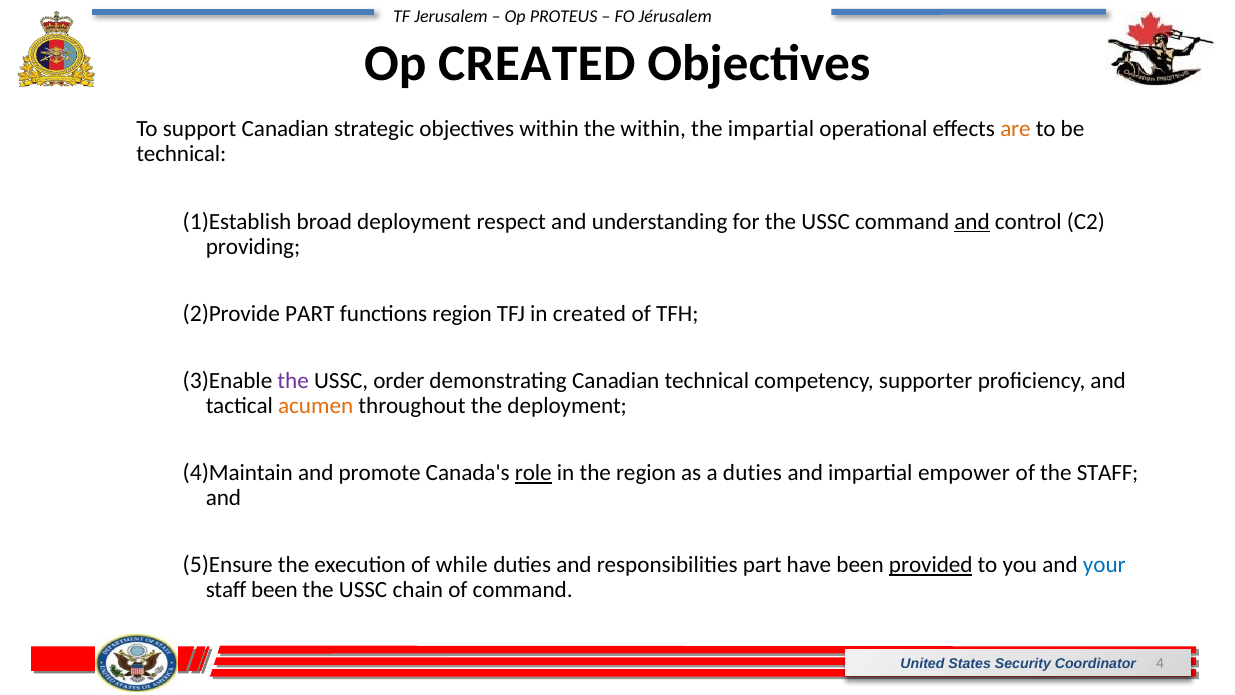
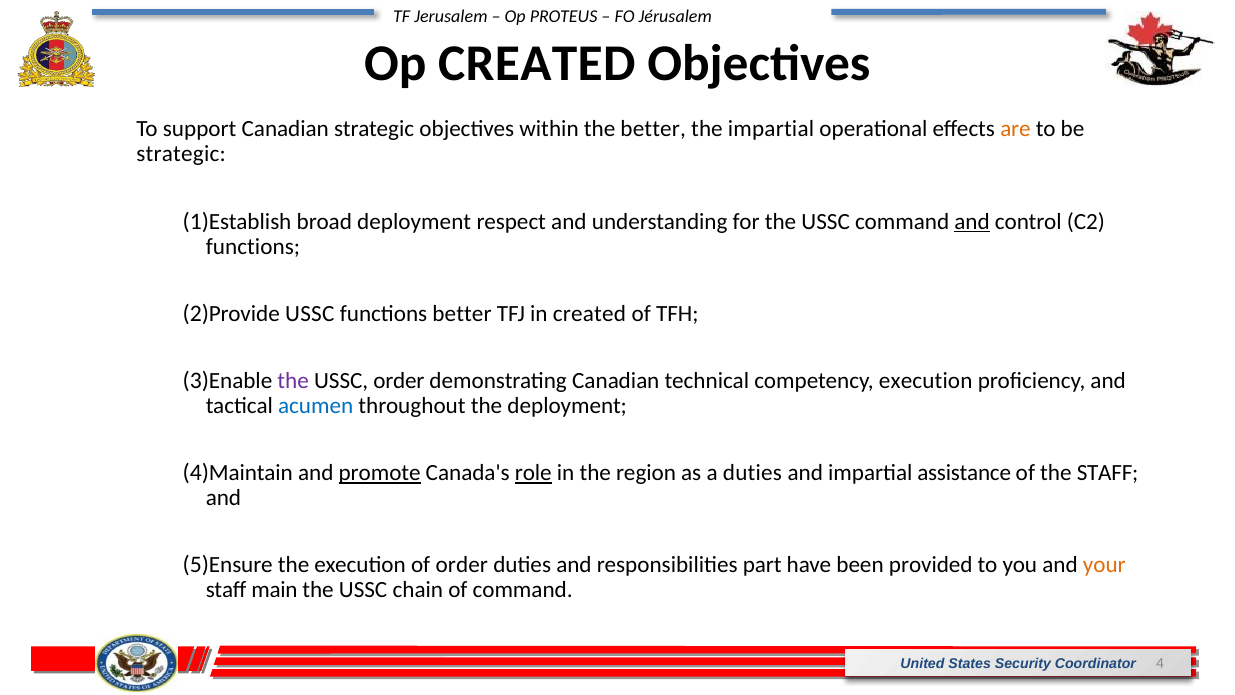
the within: within -> better
technical at (181, 154): technical -> strategic
providing at (253, 246): providing -> functions
PART at (310, 313): PART -> USSC
functions region: region -> better
competency supporter: supporter -> execution
acumen colour: orange -> blue
promote underline: none -> present
empower: empower -> assistance
of while: while -> order
provided underline: present -> none
your colour: blue -> orange
staff been: been -> main
